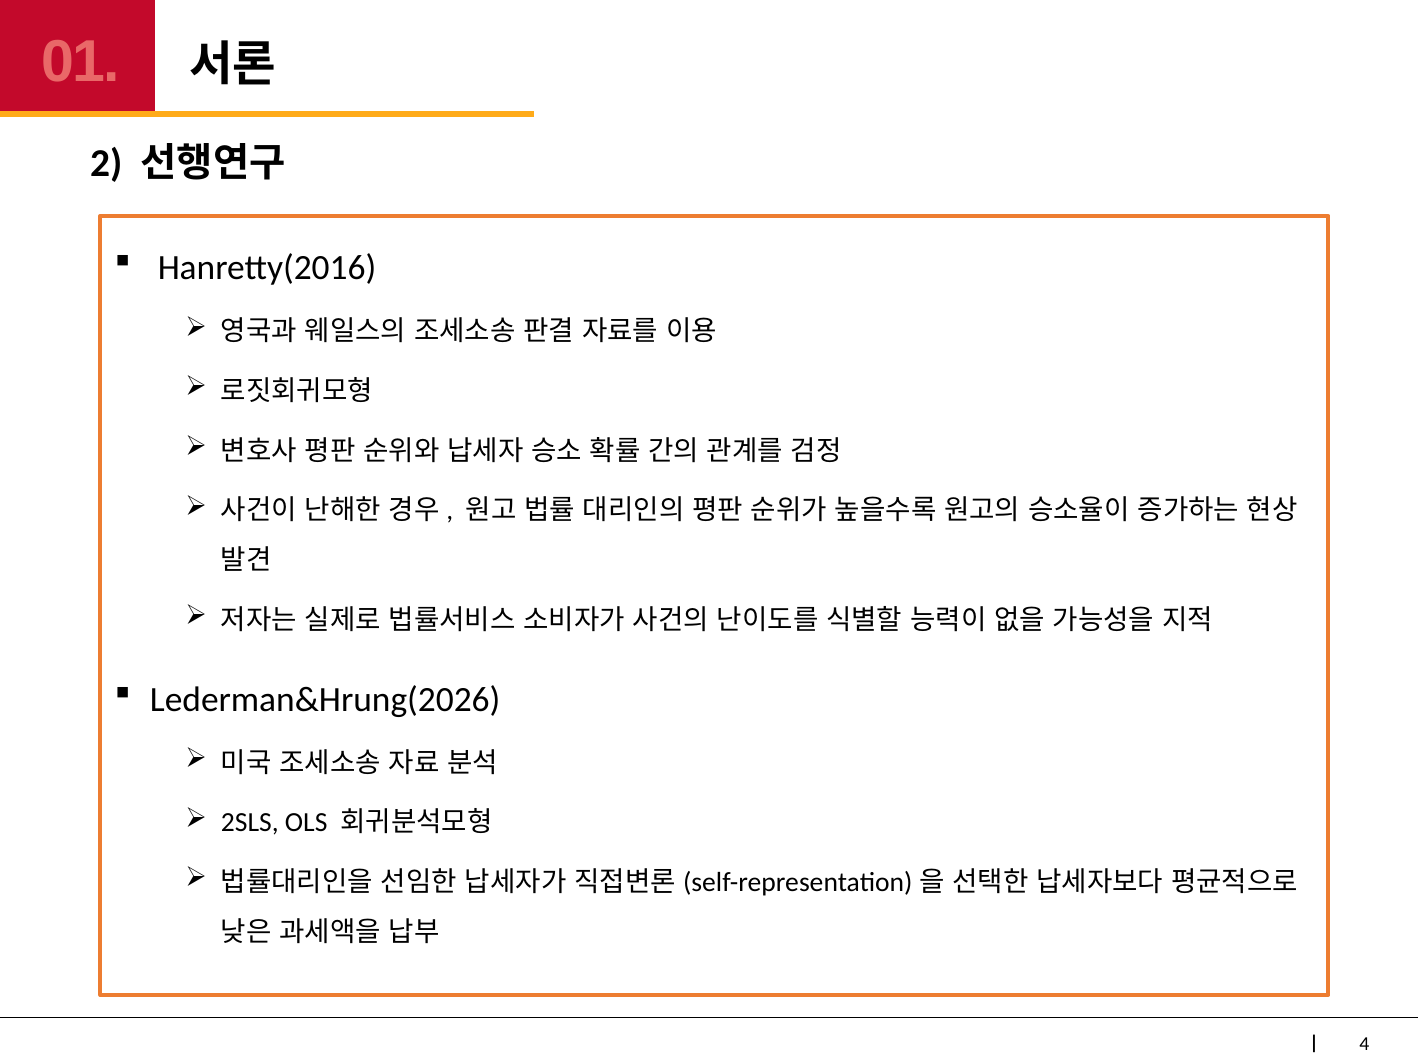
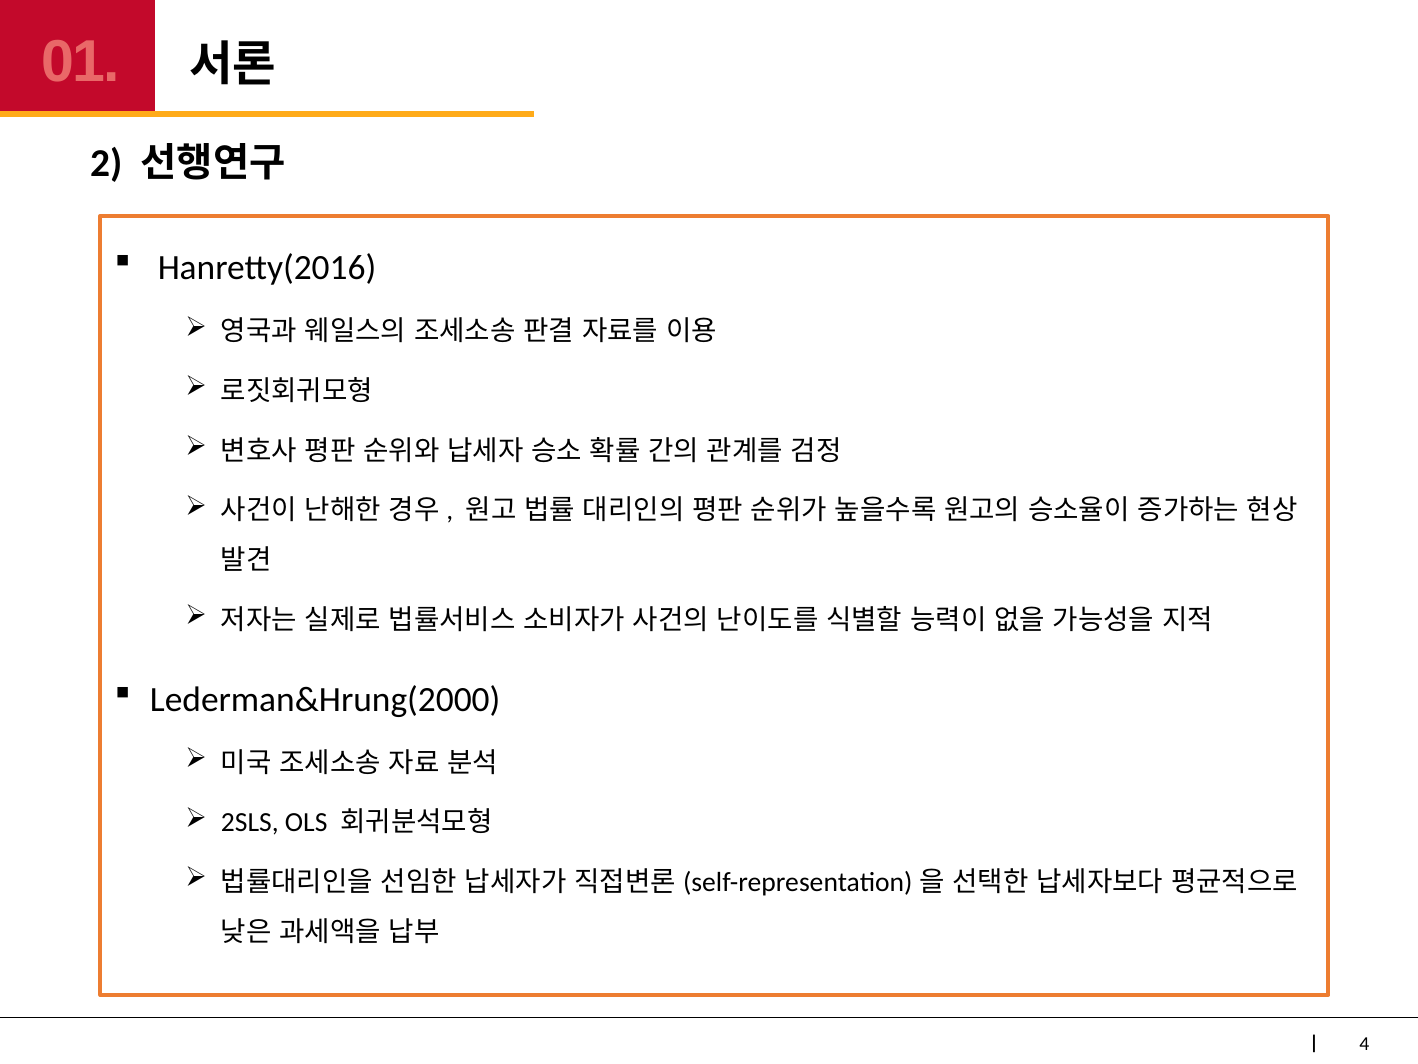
Lederman&Hrung(2026: Lederman&Hrung(2026 -> Lederman&Hrung(2000
